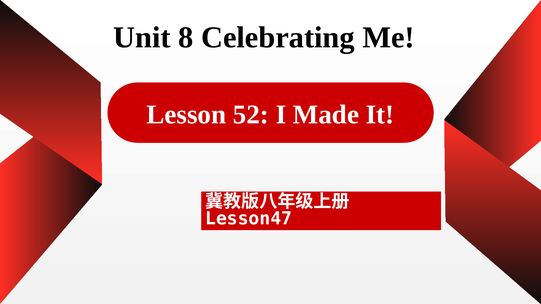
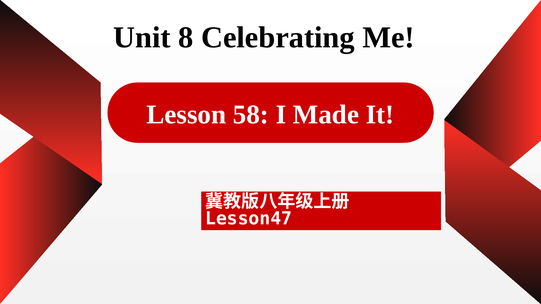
52: 52 -> 58
